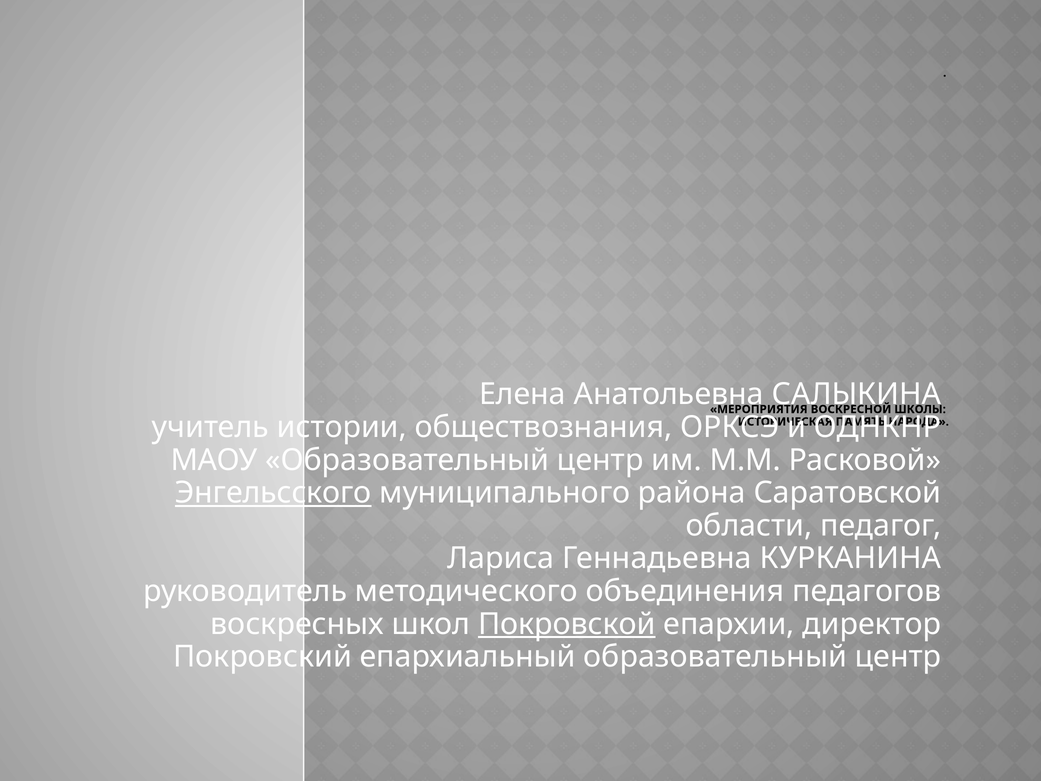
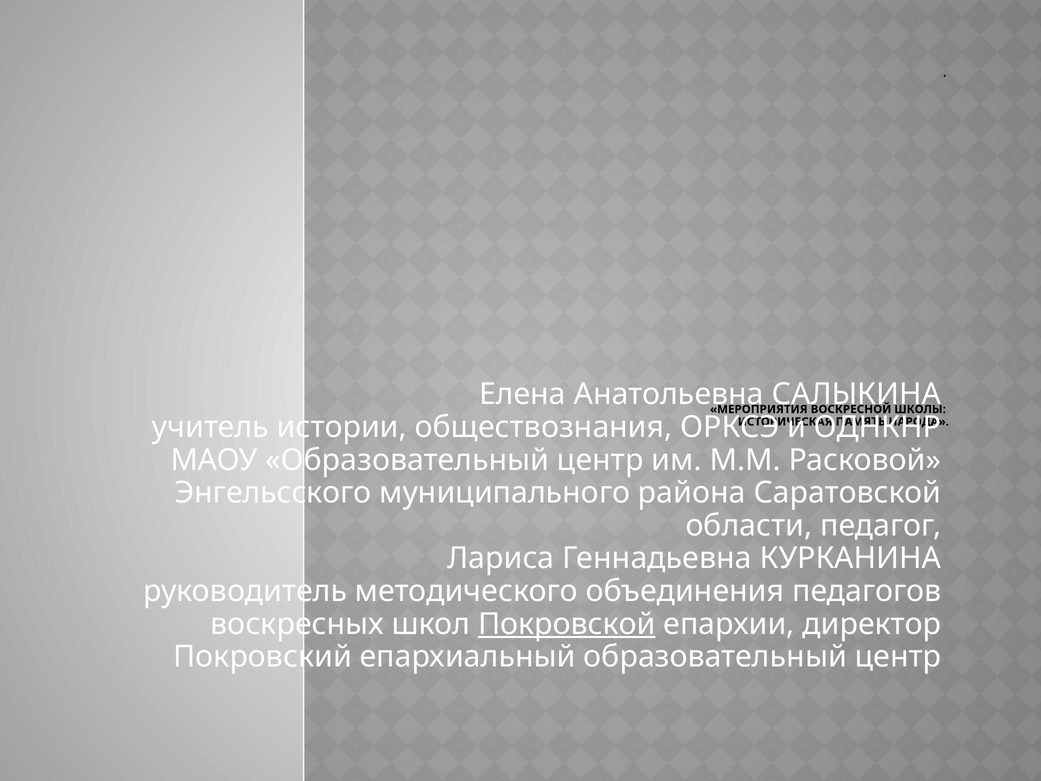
Энгельсского underline: present -> none
